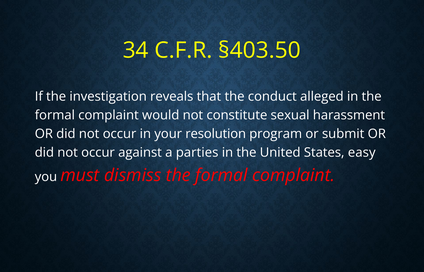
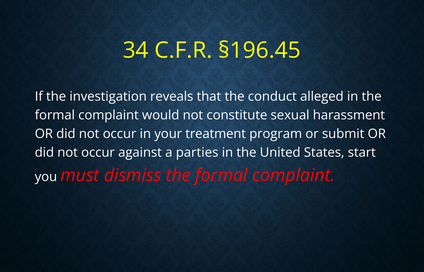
§403.50: §403.50 -> §196.45
resolution: resolution -> treatment
easy: easy -> start
